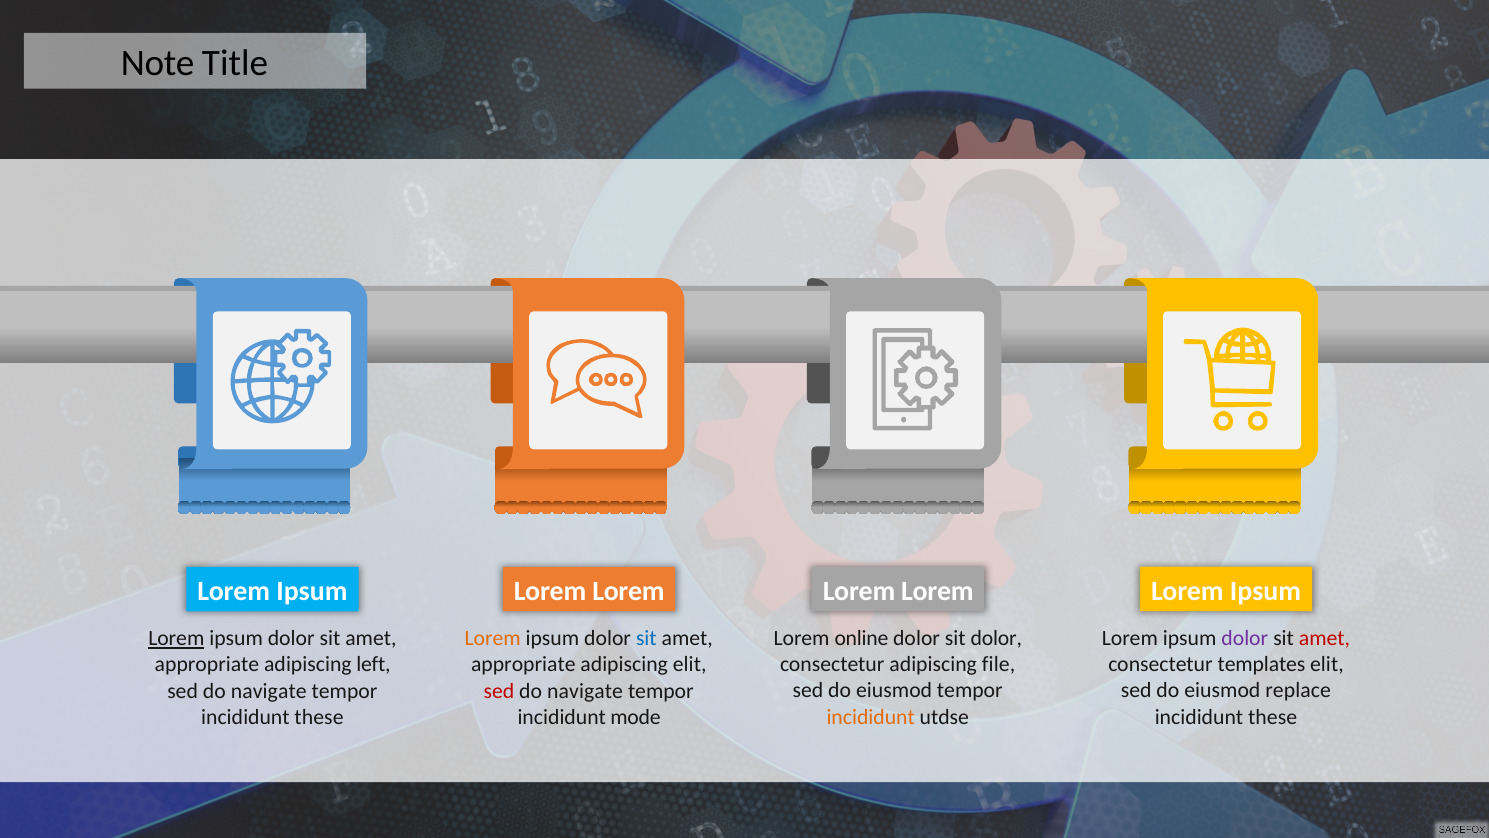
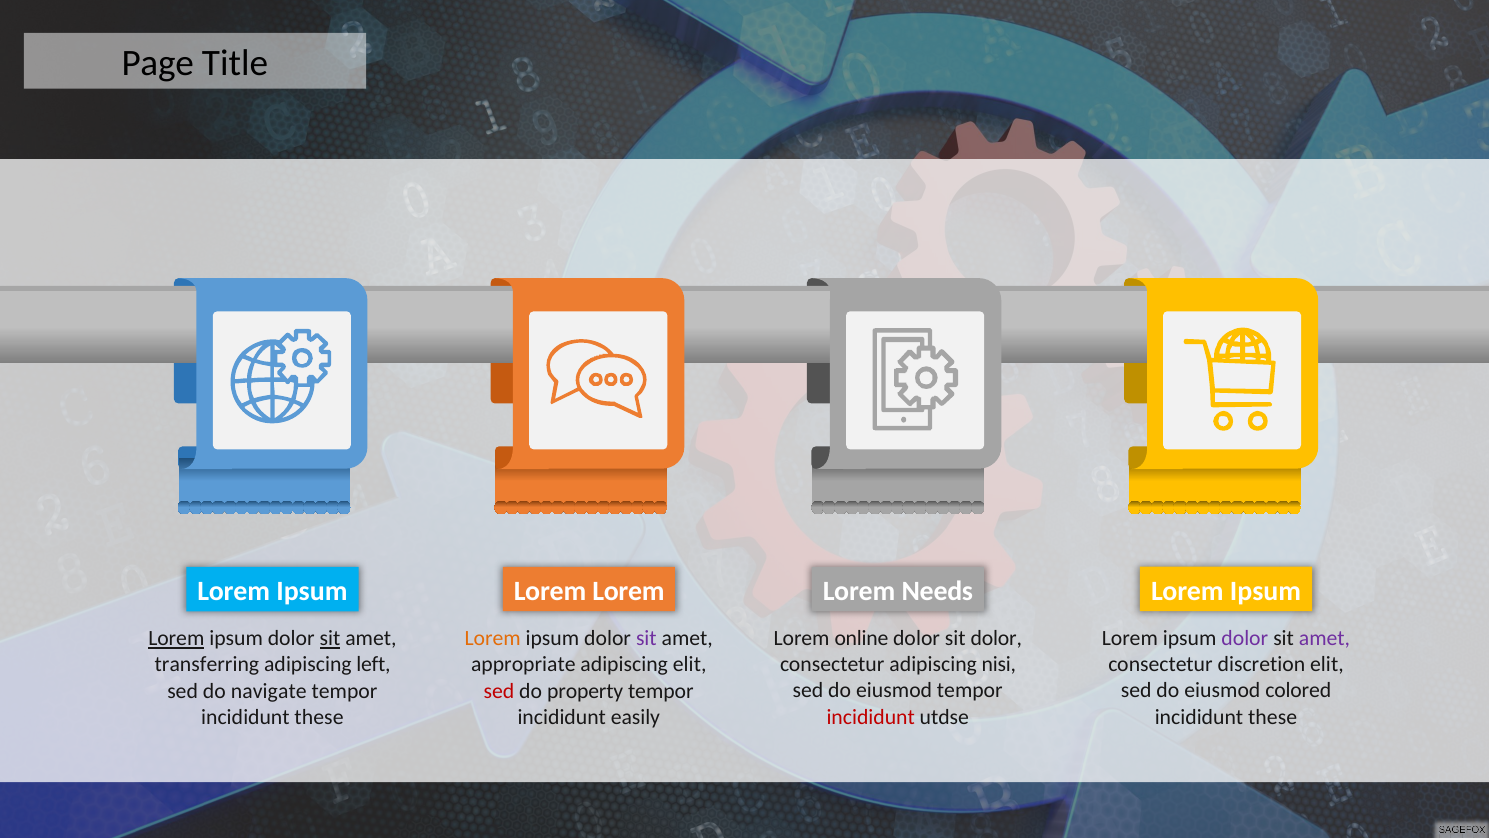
Note: Note -> Page
Lorem at (937, 591): Lorem -> Needs
sit at (330, 638) underline: none -> present
sit at (646, 638) colour: blue -> purple
amet at (1325, 638) colour: red -> purple
appropriate at (207, 664): appropriate -> transferring
file: file -> nisi
templates: templates -> discretion
replace: replace -> colored
navigate at (585, 690): navigate -> property
incididunt at (871, 717) colour: orange -> red
mode: mode -> easily
